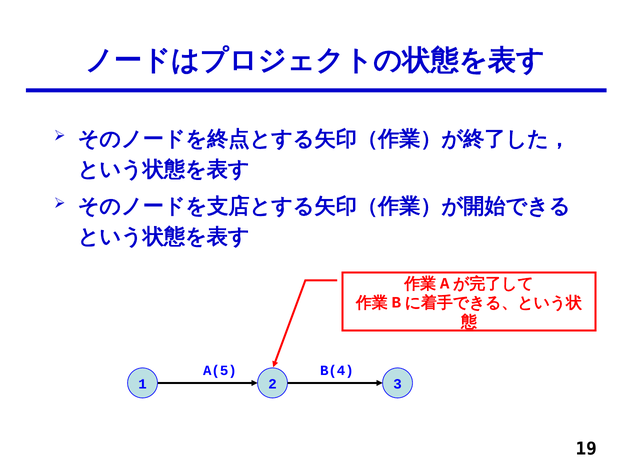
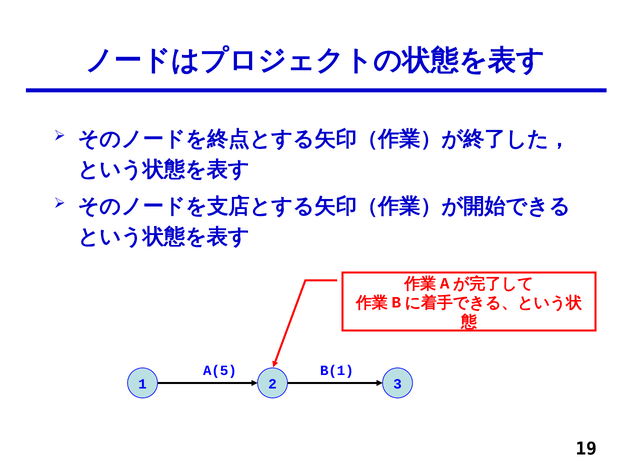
B(4: B(4 -> B(1
